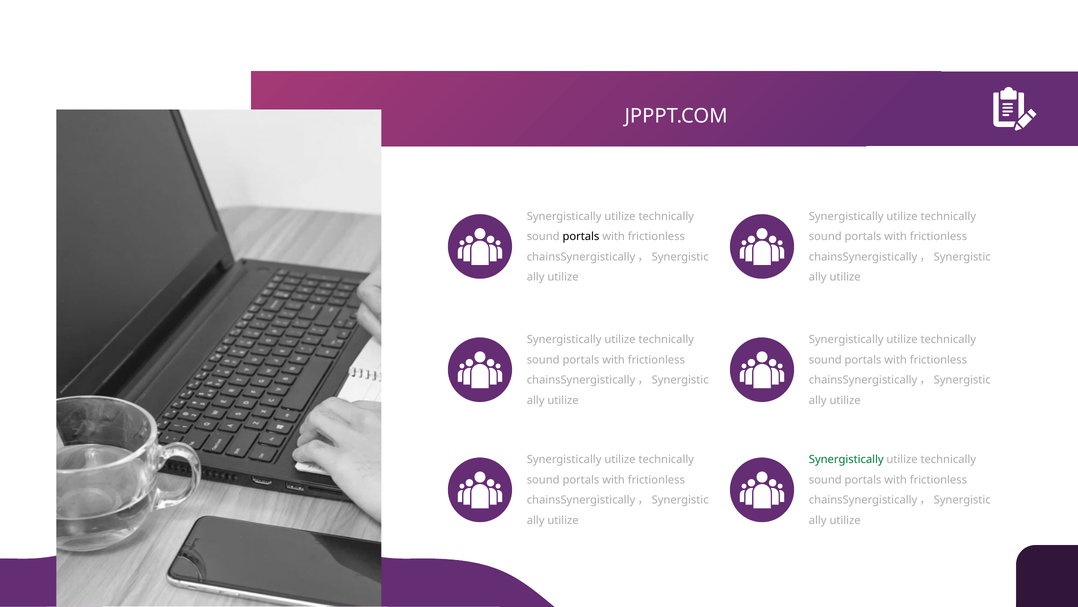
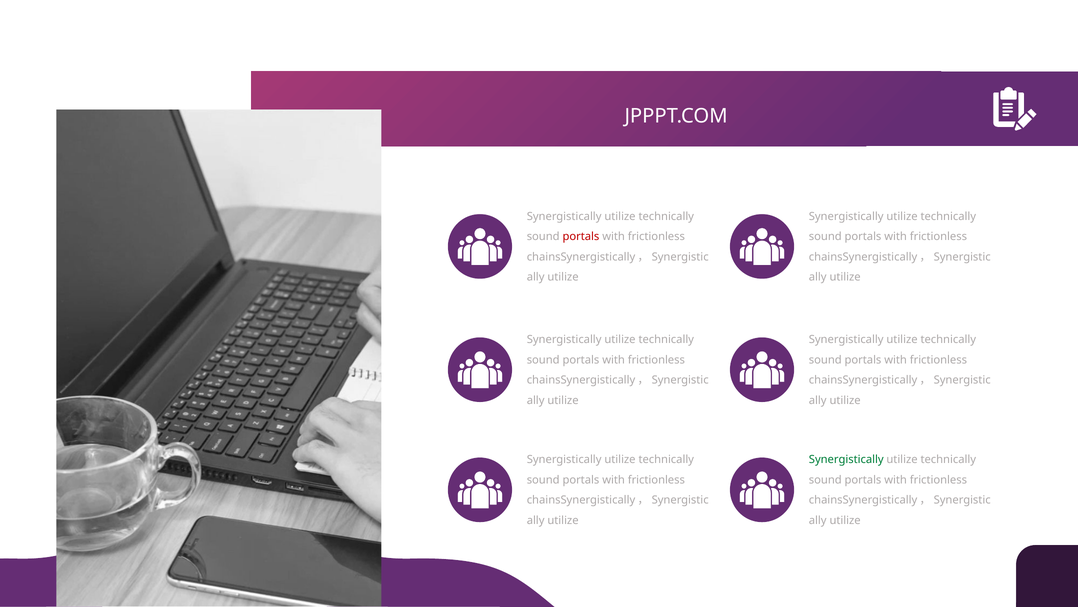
portals at (581, 236) colour: black -> red
